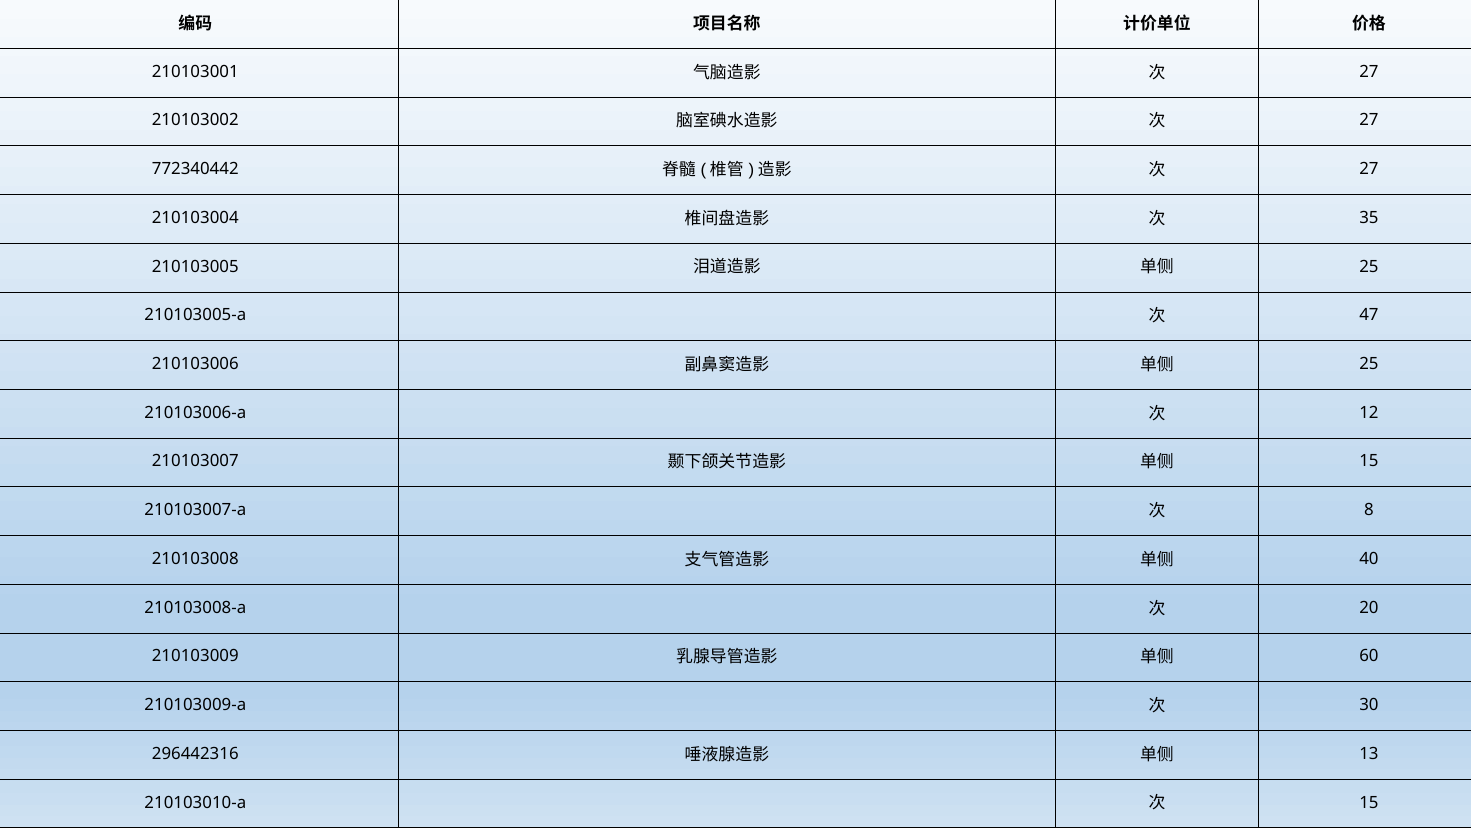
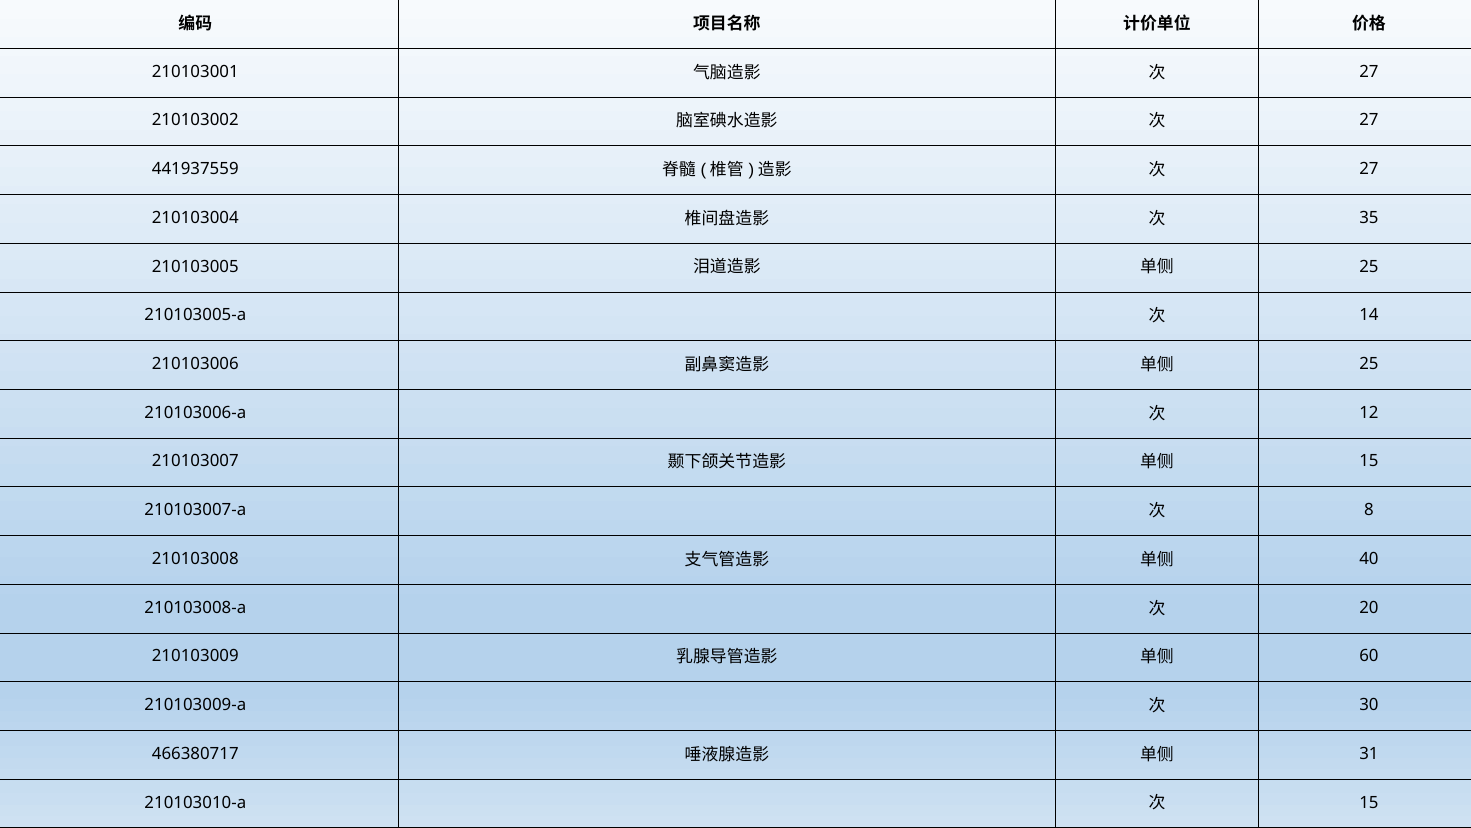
772340442: 772340442 -> 441937559
47: 47 -> 14
296442316: 296442316 -> 466380717
13: 13 -> 31
